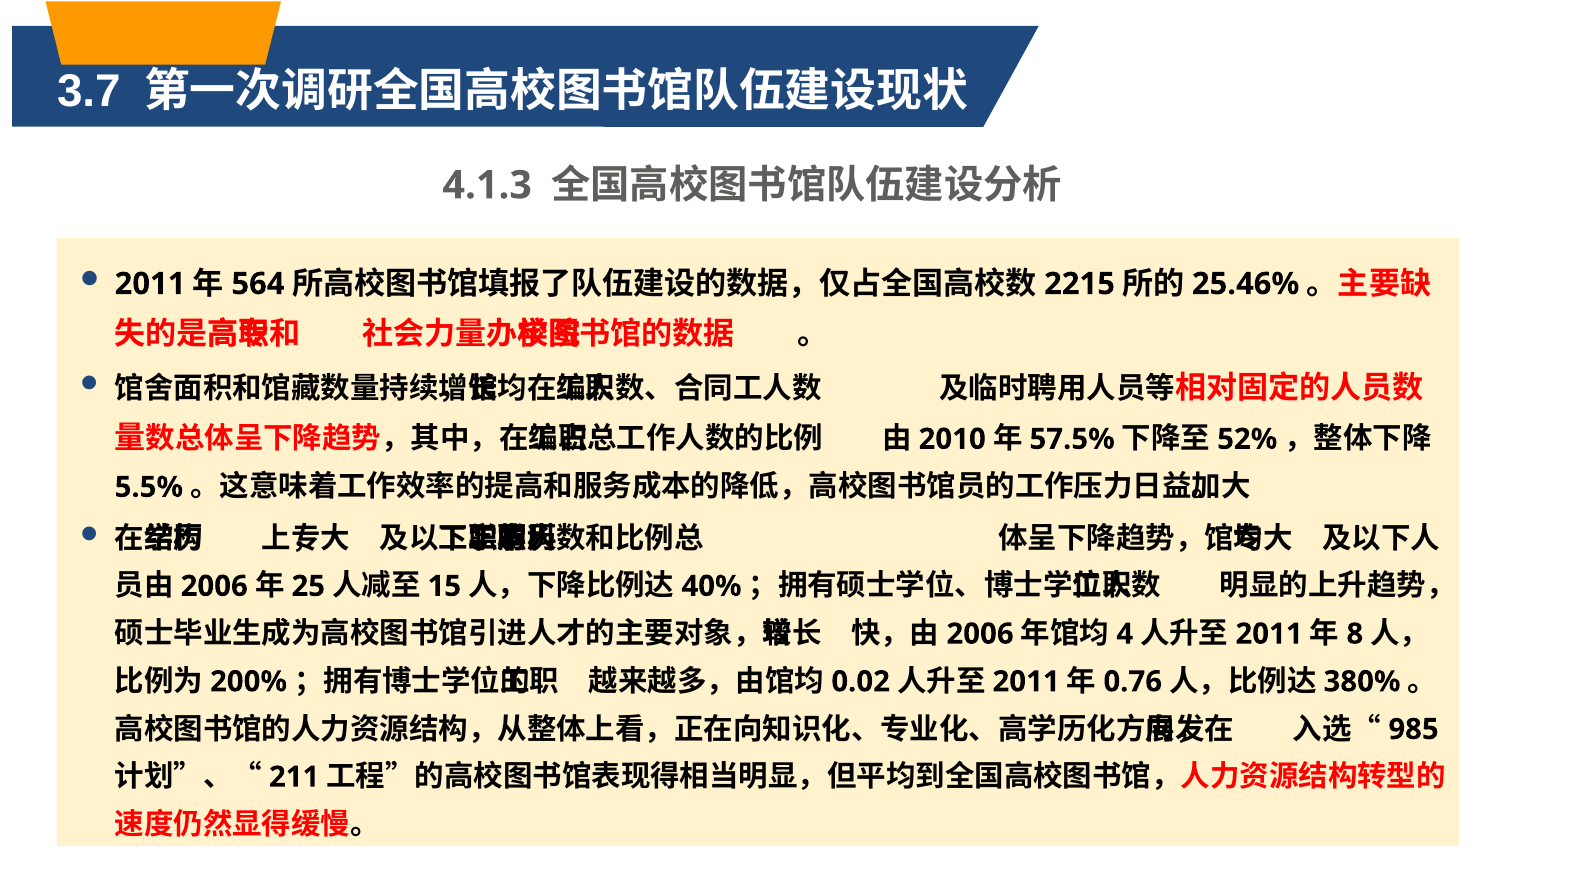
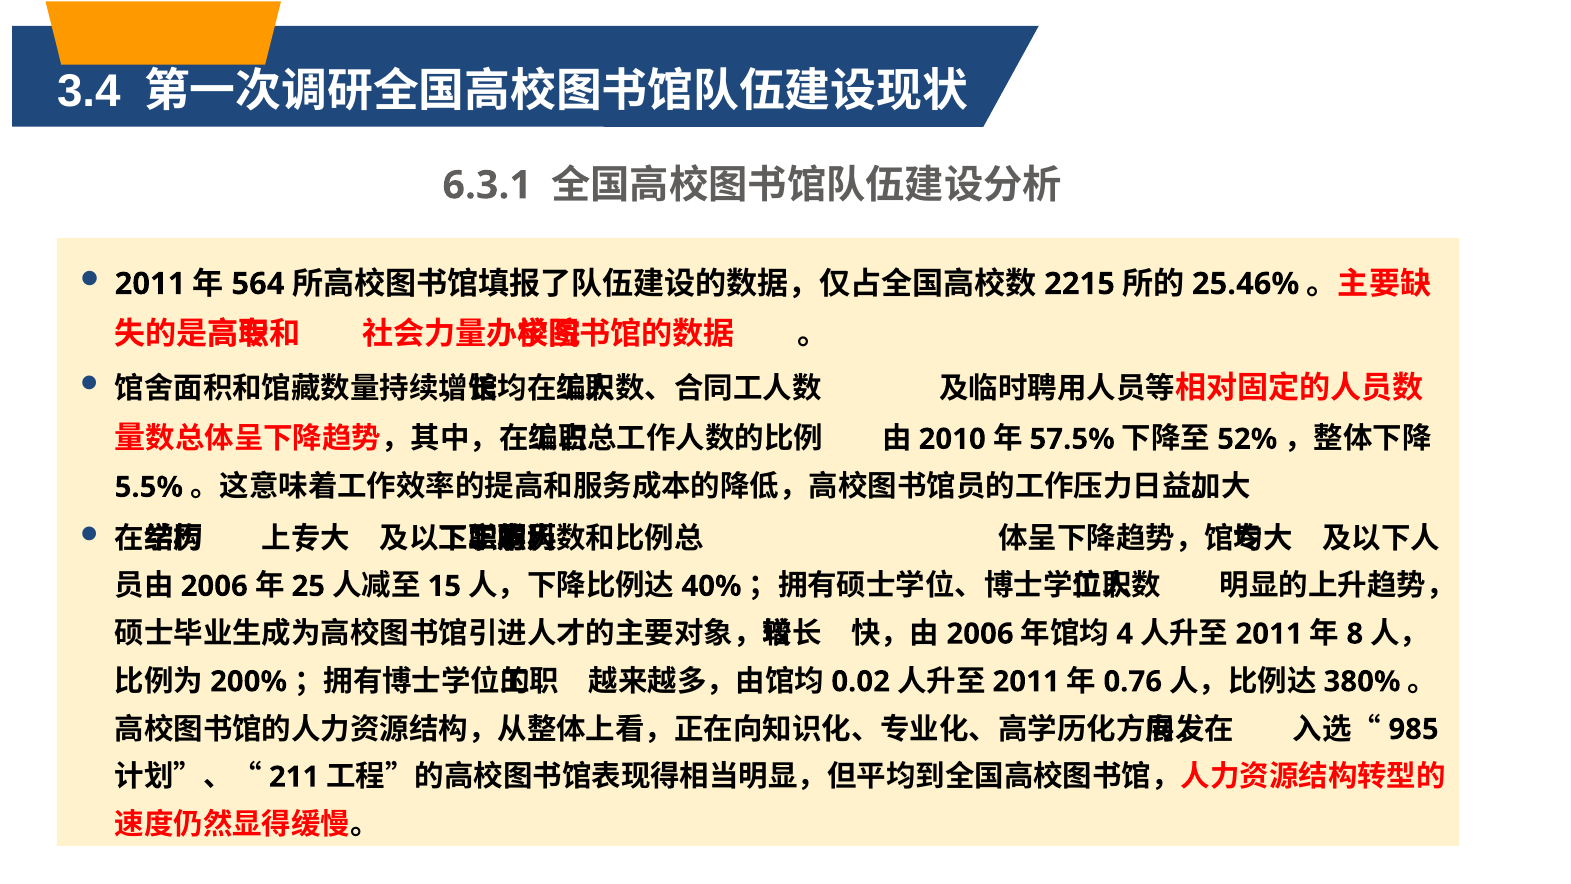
3.7: 3.7 -> 3.4
4.1.3: 4.1.3 -> 6.3.1
